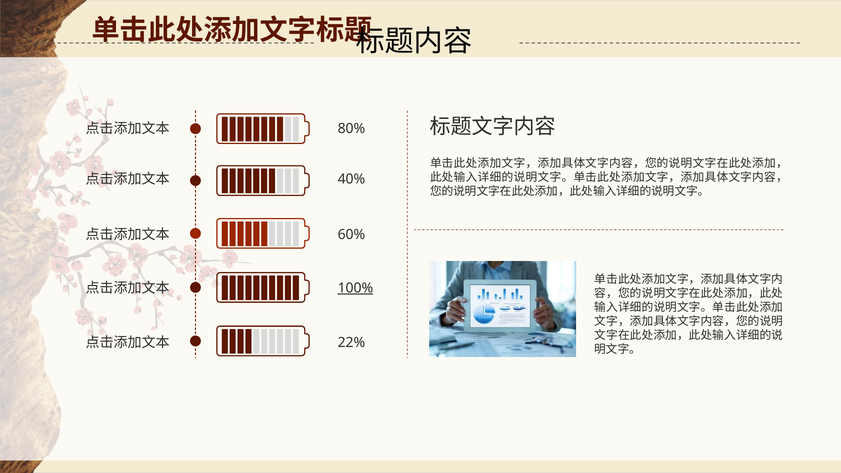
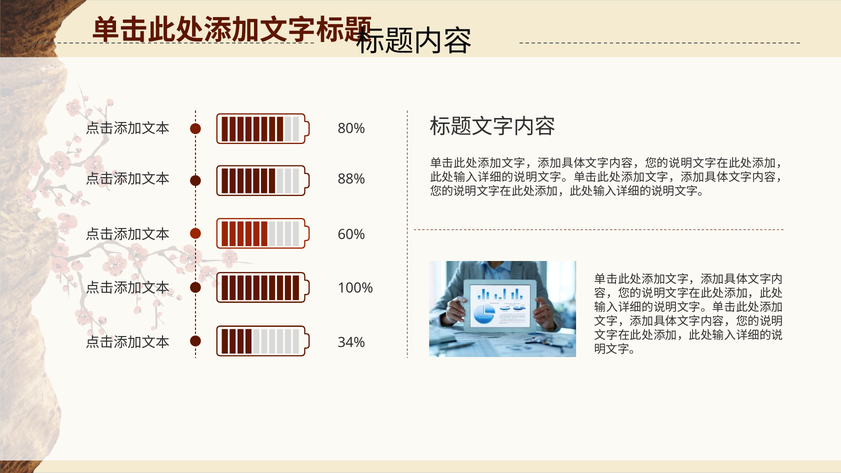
40%: 40% -> 88%
100% underline: present -> none
22%: 22% -> 34%
